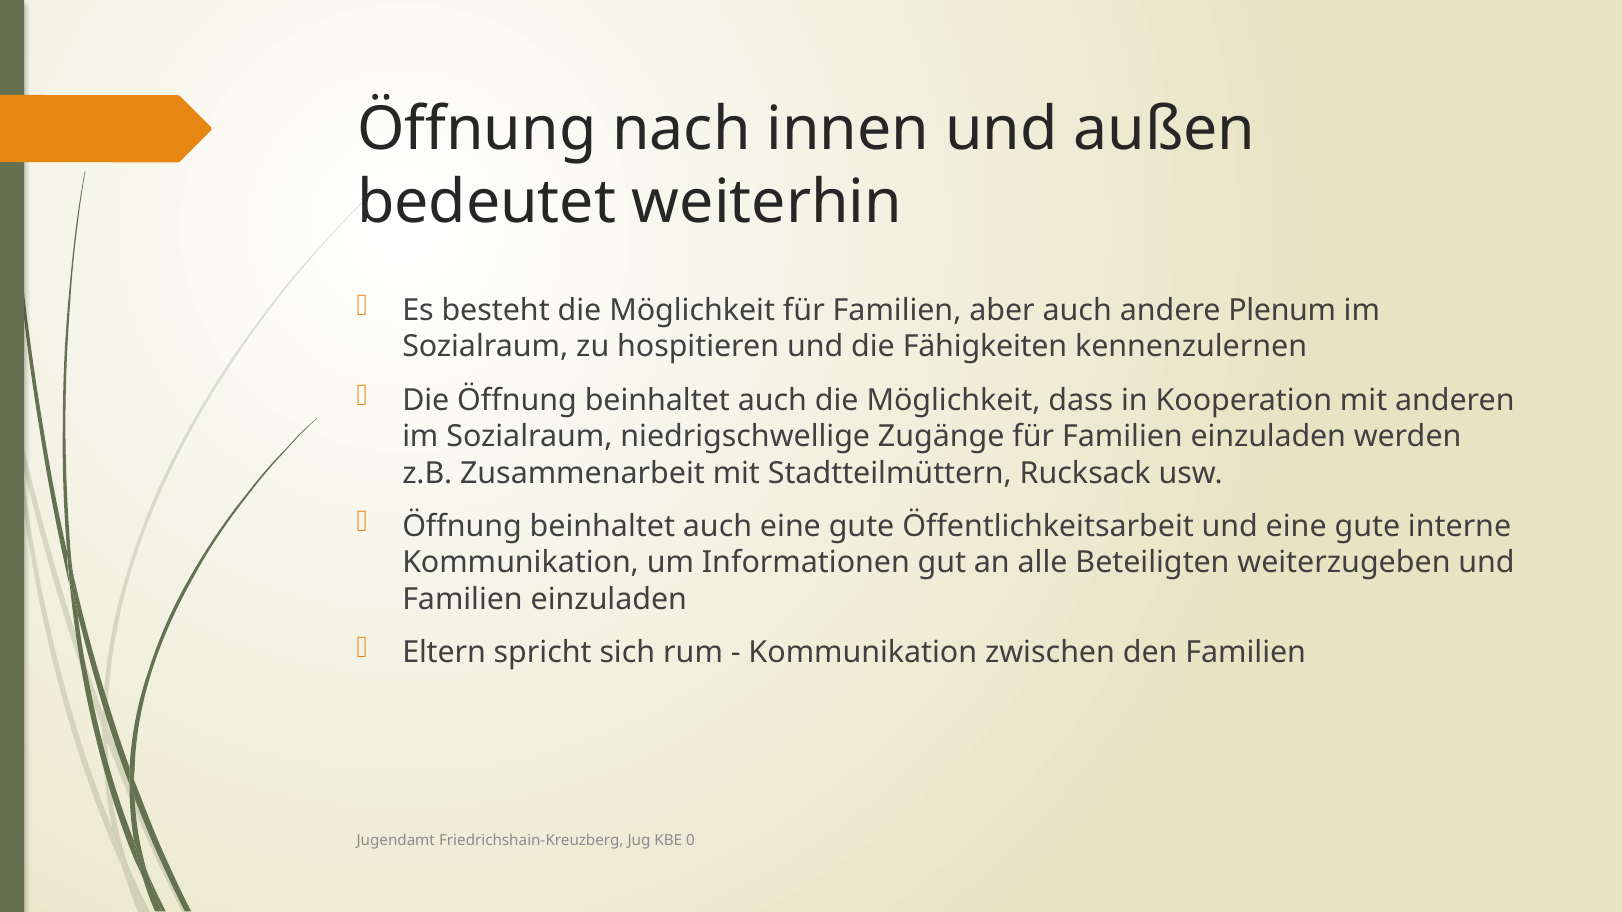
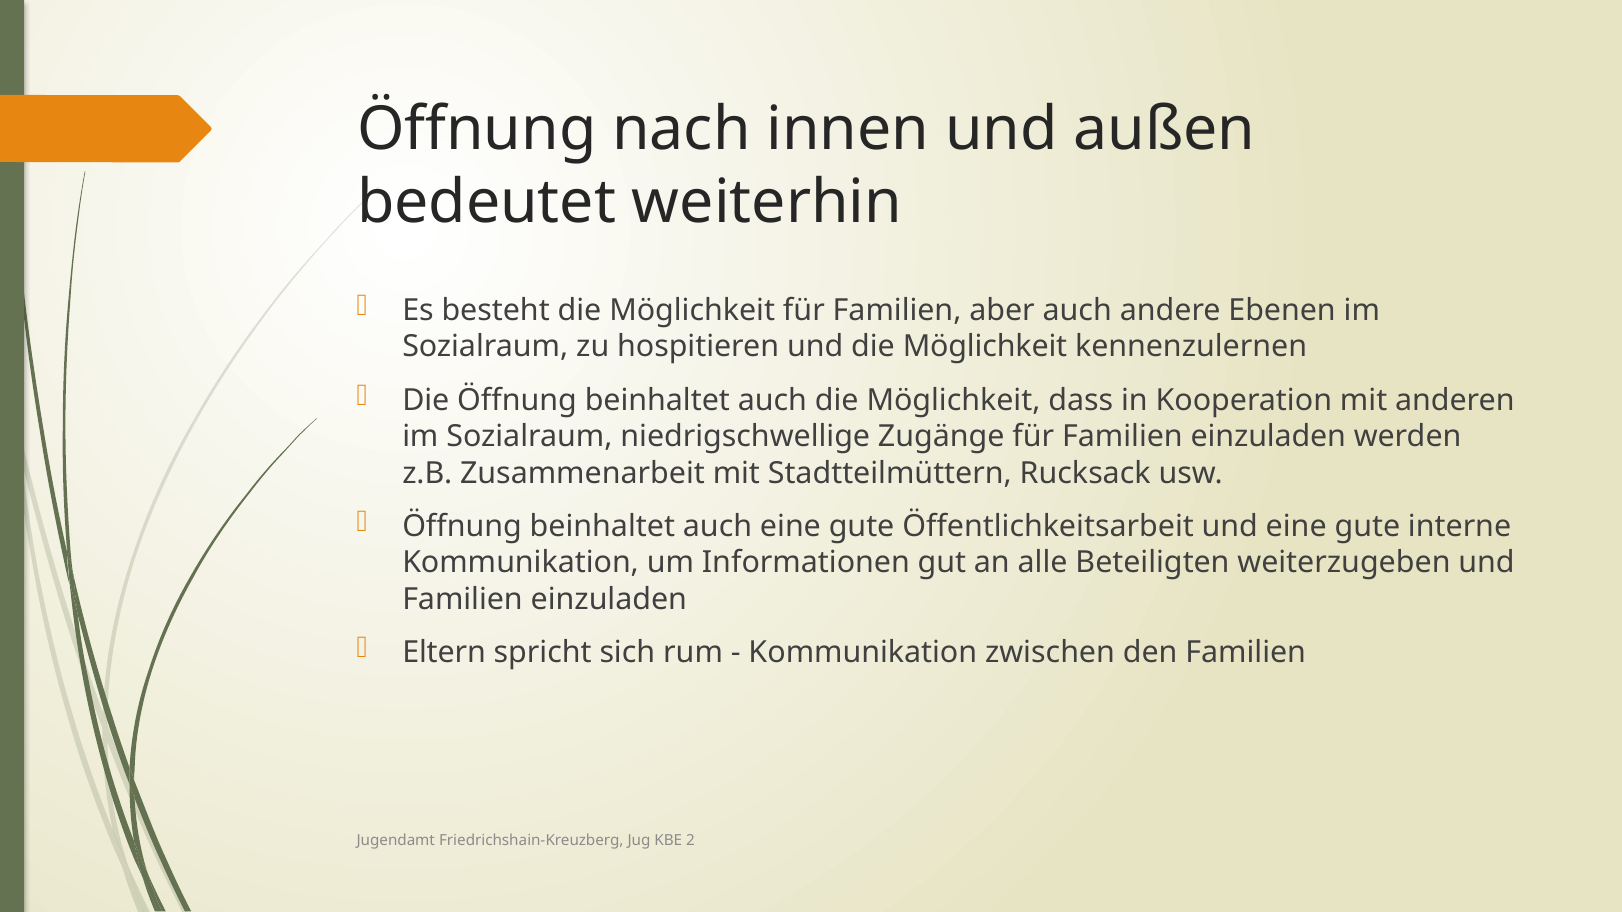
Plenum: Plenum -> Ebenen
und die Fähigkeiten: Fähigkeiten -> Möglichkeit
0: 0 -> 2
